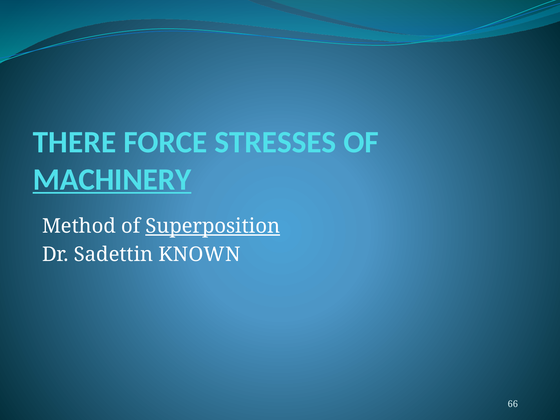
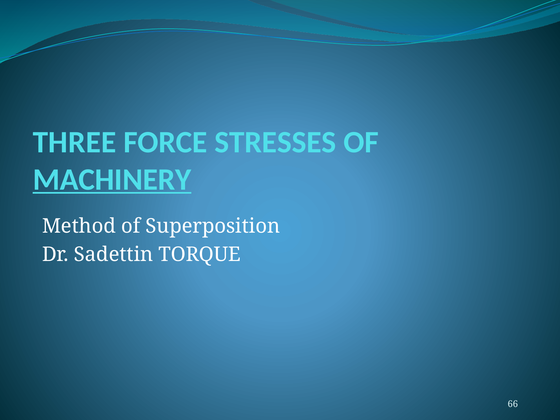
THERE: THERE -> THREE
Superposition underline: present -> none
KNOWN: KNOWN -> TORQUE
